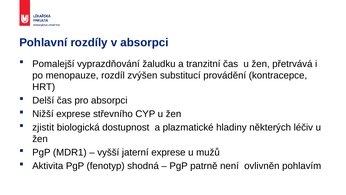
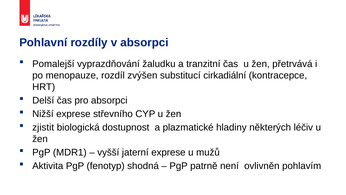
provádění: provádění -> cirkadiální
